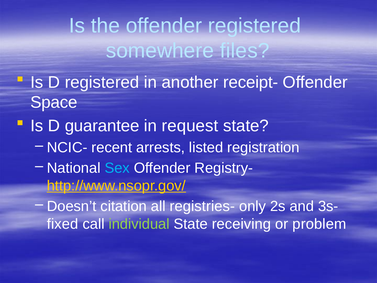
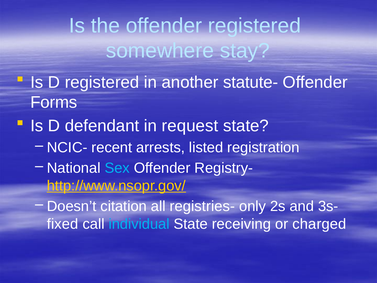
files: files -> stay
receipt-: receipt- -> statute-
Space: Space -> Forms
guarantee: guarantee -> defendant
individual colour: light green -> light blue
problem: problem -> charged
